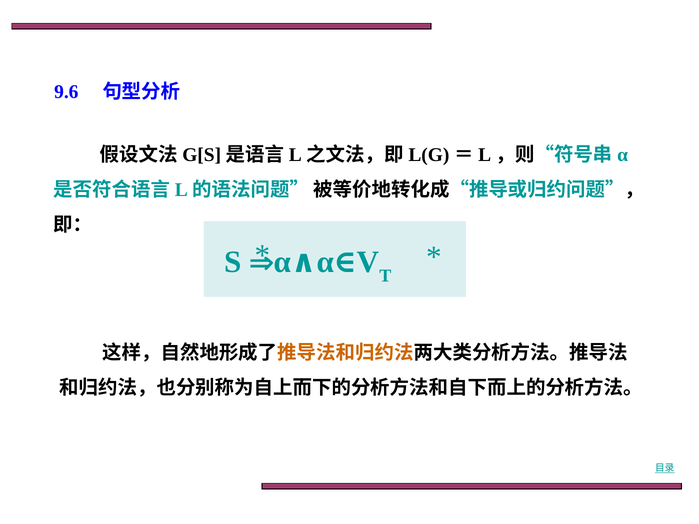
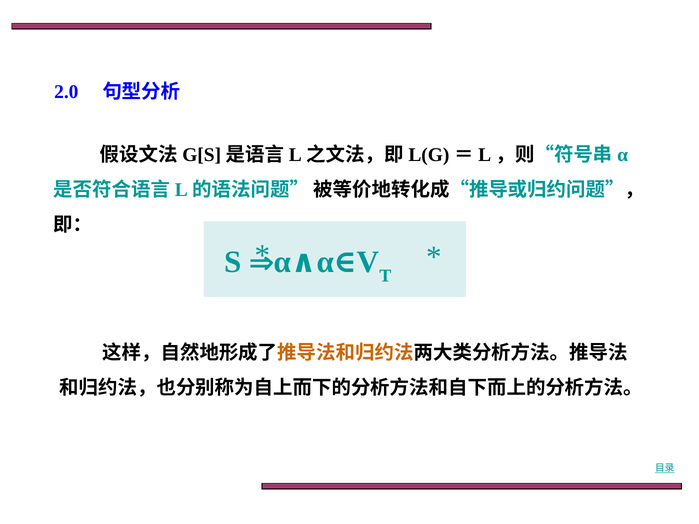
9.6: 9.6 -> 2.0
